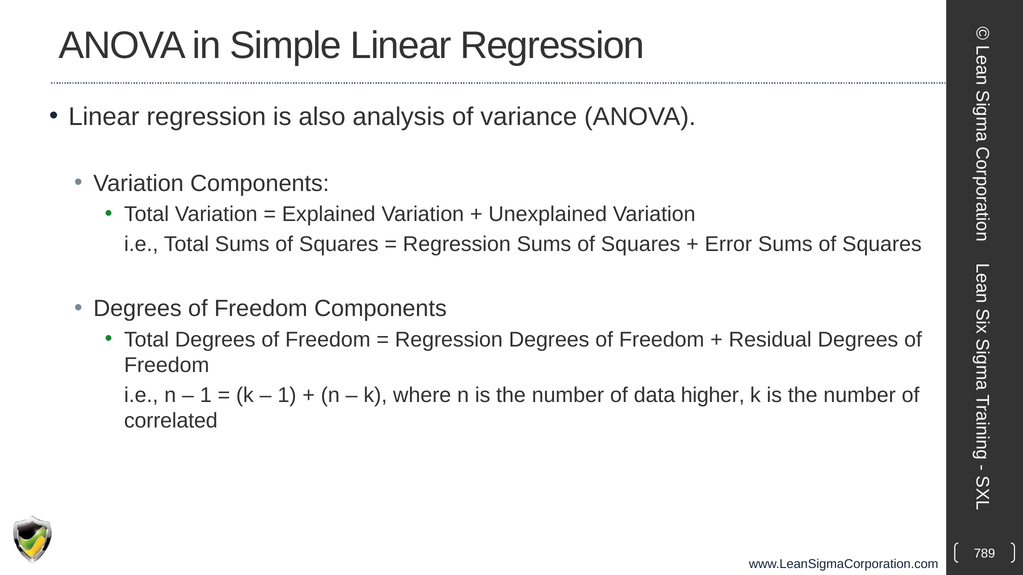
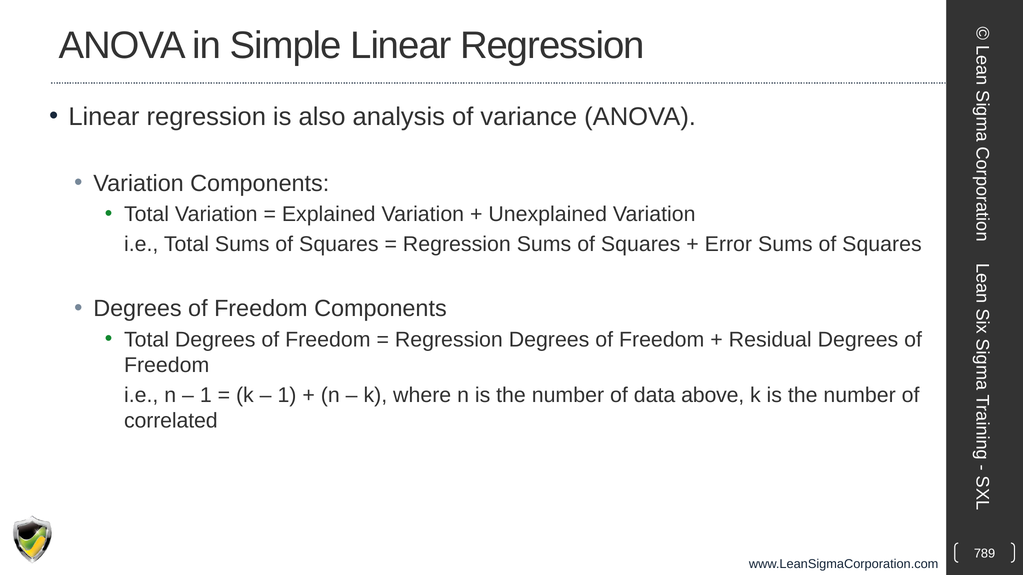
higher: higher -> above
